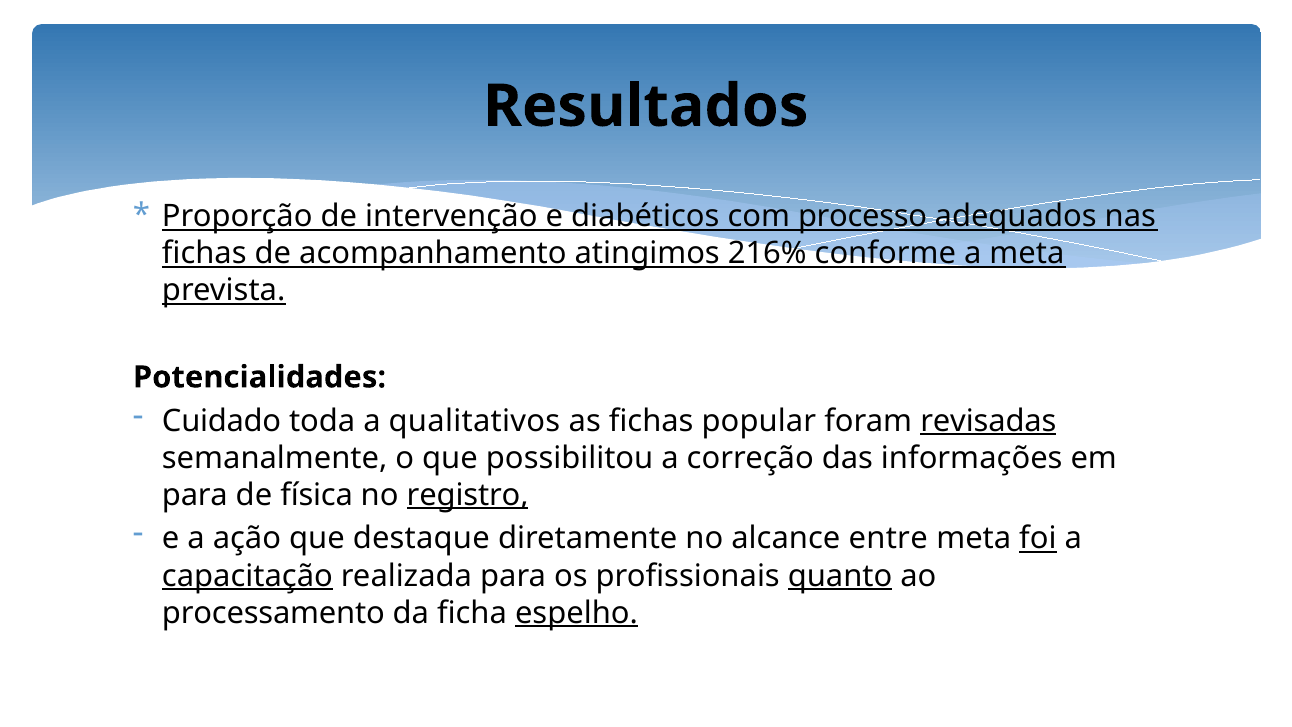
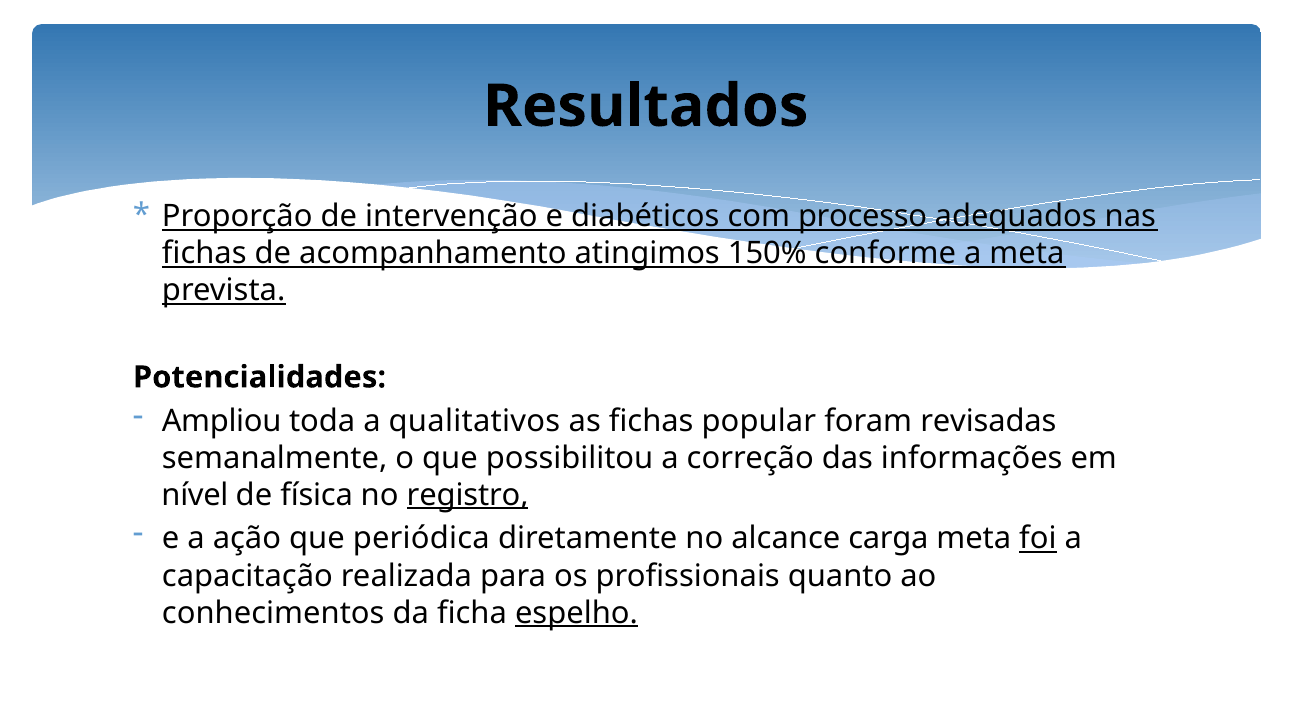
216%: 216% -> 150%
Cuidado: Cuidado -> Ampliou
revisadas underline: present -> none
para at (195, 495): para -> nível
destaque: destaque -> periódica
entre: entre -> carga
capacitação underline: present -> none
quanto underline: present -> none
processamento: processamento -> conhecimentos
